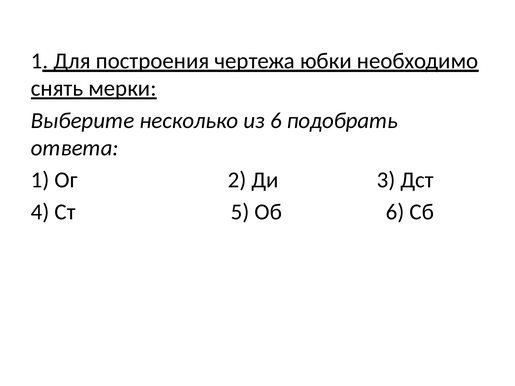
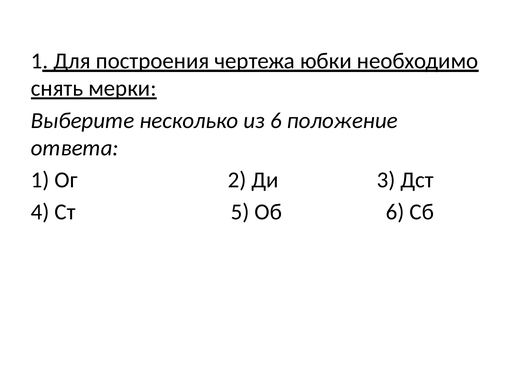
подобрать: подобрать -> положение
